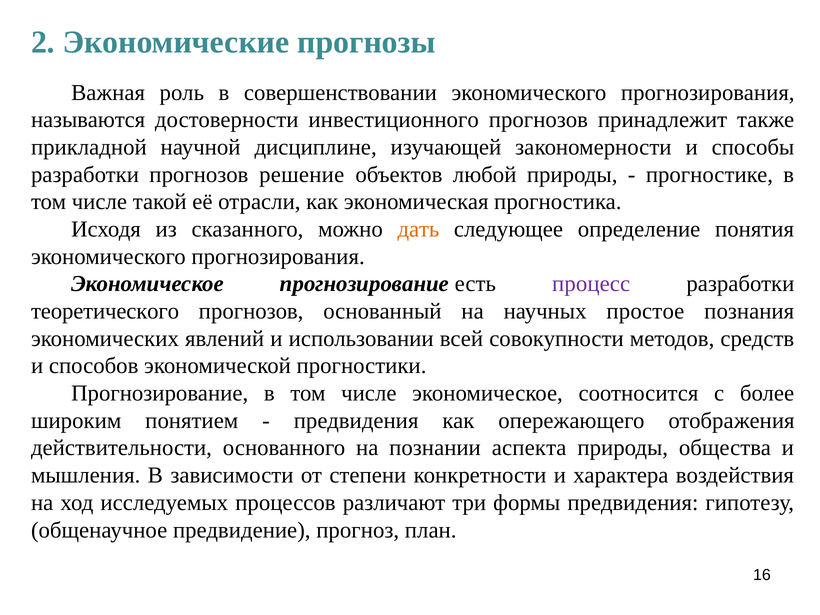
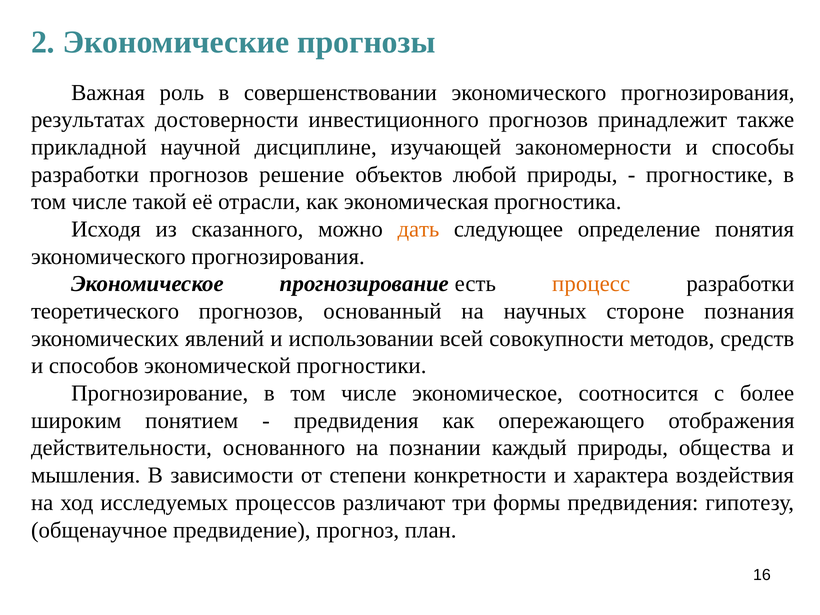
называются: называются -> результатах
процесс colour: purple -> orange
простое: простое -> стороне
аспекта: аспекта -> каждый
